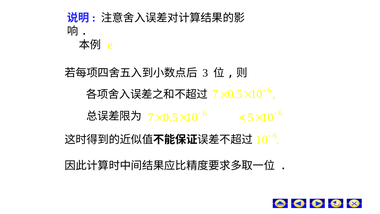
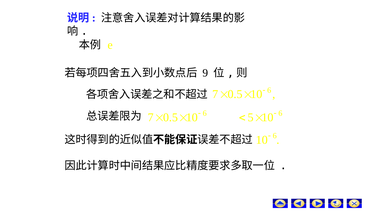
3 at (205, 73): 3 -> 9
